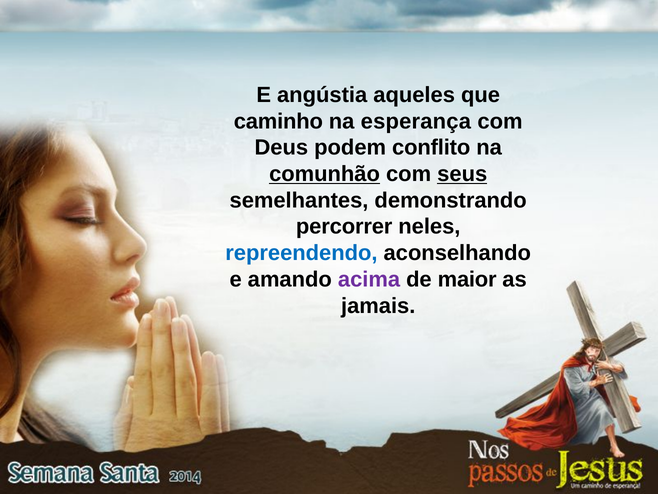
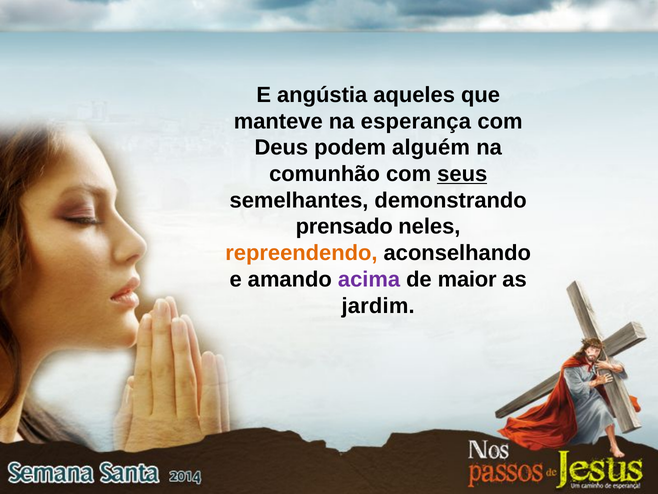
caminho: caminho -> manteve
conflito: conflito -> alguém
comunhão underline: present -> none
percorrer: percorrer -> prensado
repreendendo colour: blue -> orange
jamais: jamais -> jardim
